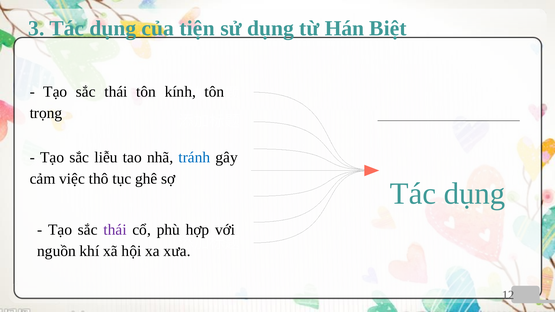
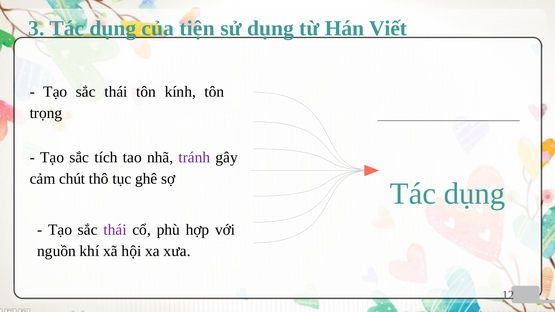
Biệt: Biệt -> Viết
liễu: liễu -> tích
tránh colour: blue -> purple
việc: việc -> chút
